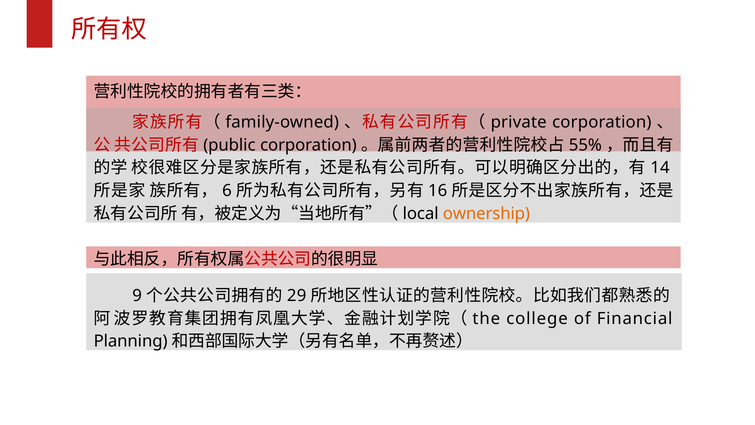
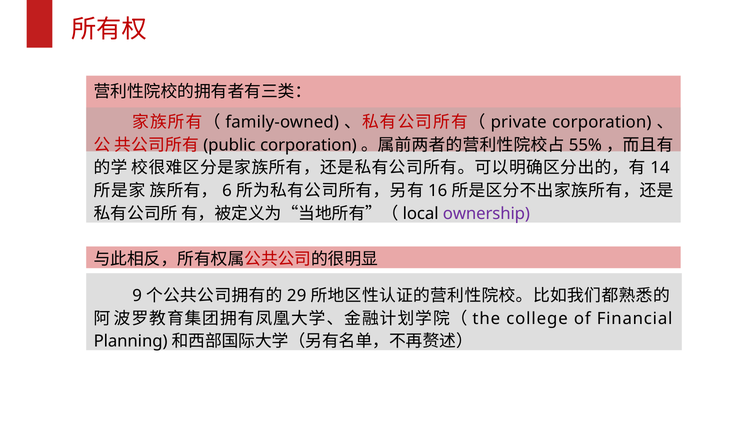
ownership colour: orange -> purple
